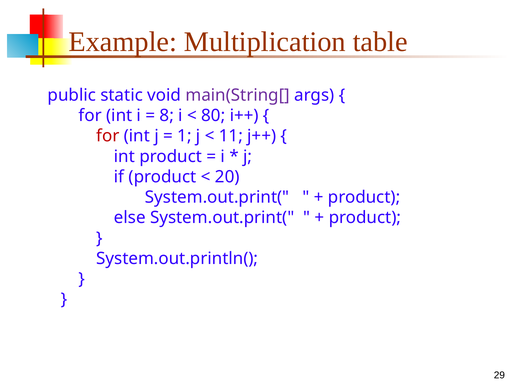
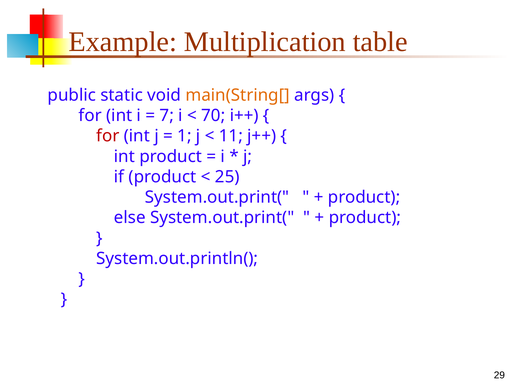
main(String[ colour: purple -> orange
8: 8 -> 7
80: 80 -> 70
20: 20 -> 25
